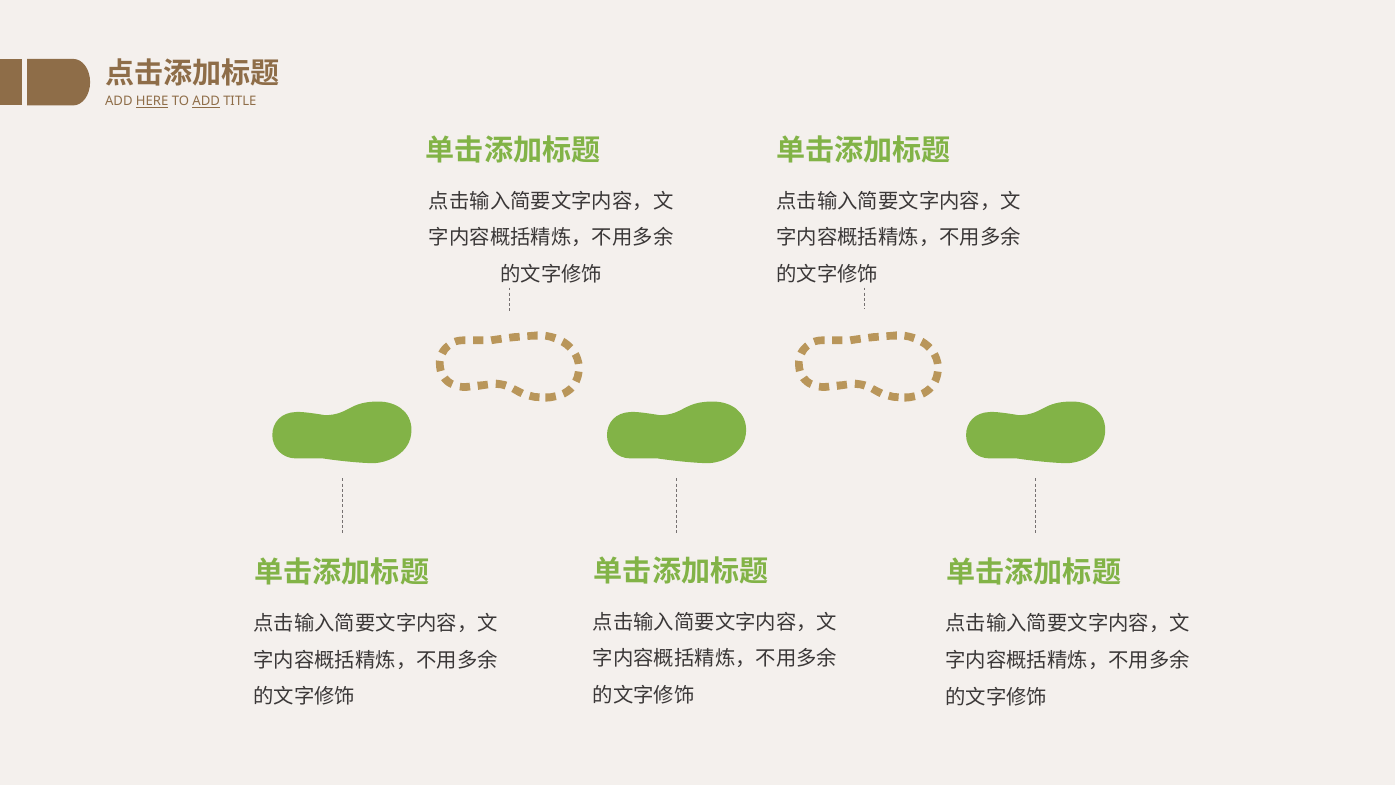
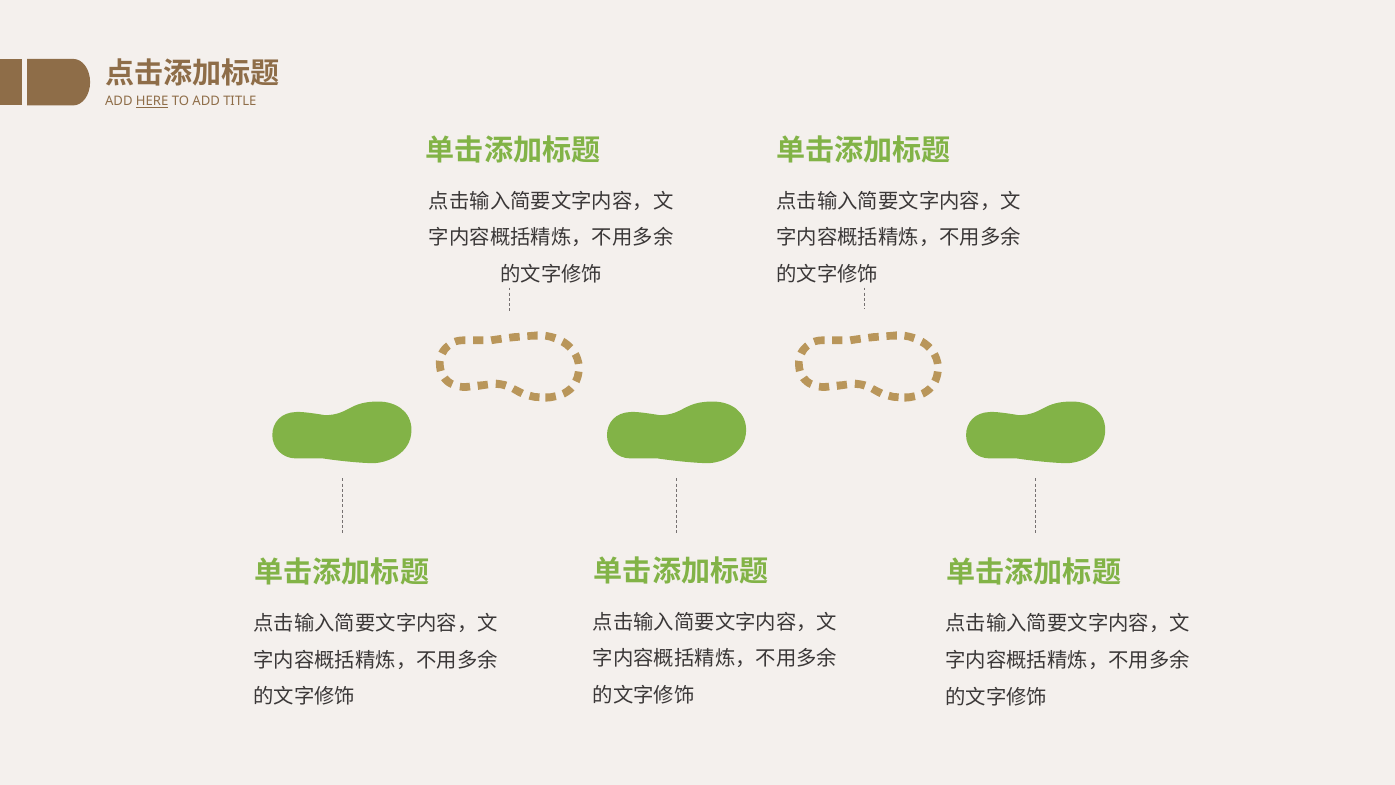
ADD at (206, 101) underline: present -> none
